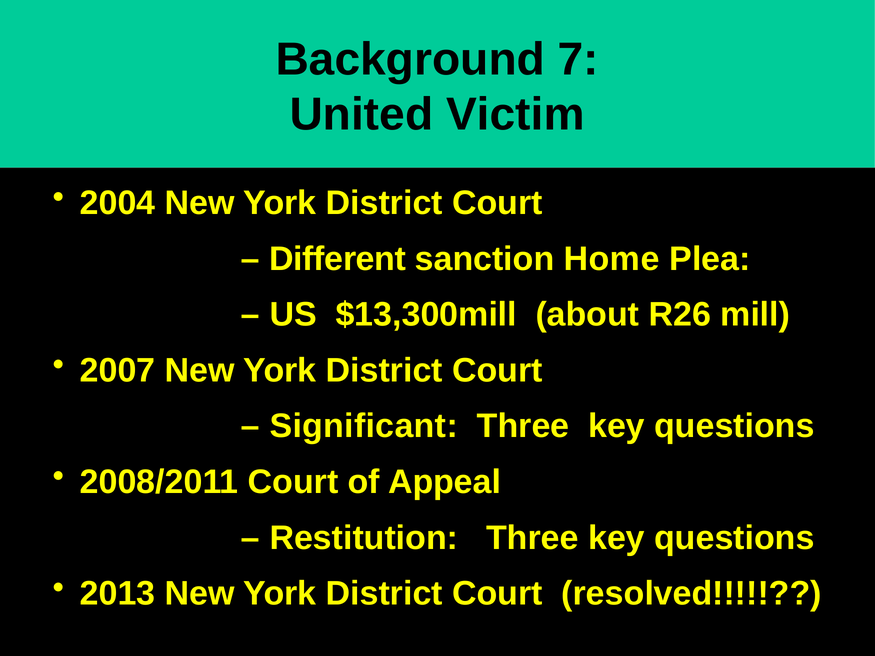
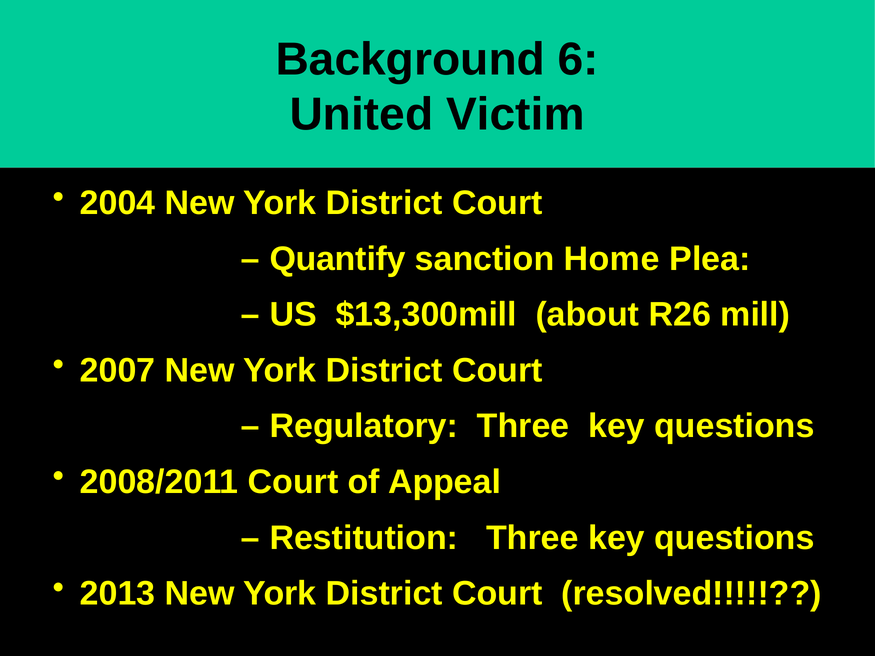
7: 7 -> 6
Different: Different -> Quantify
Significant: Significant -> Regulatory
